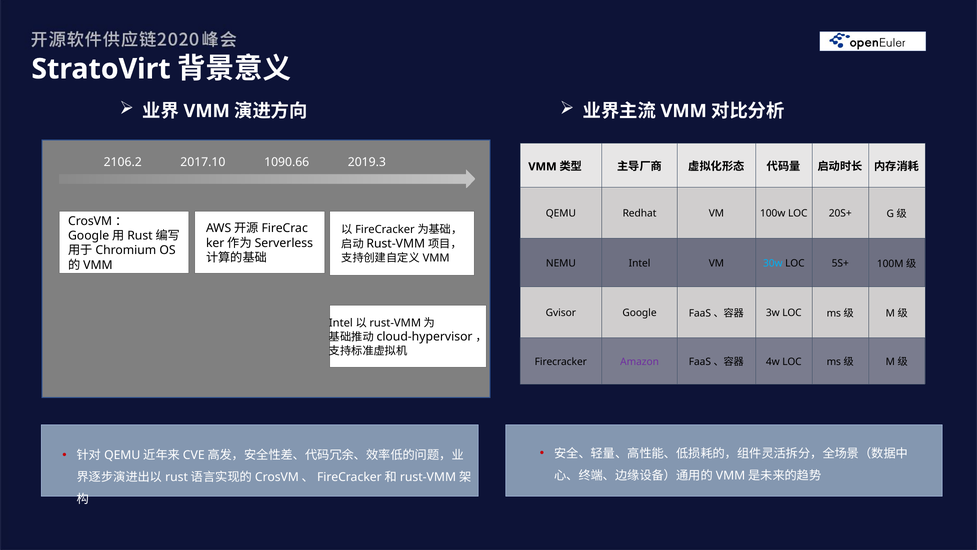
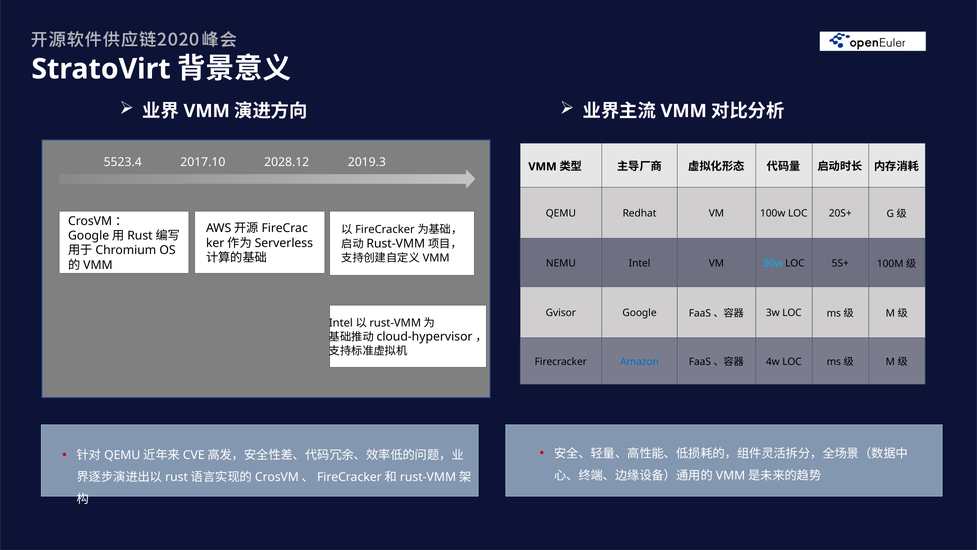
2106.2: 2106.2 -> 5523.4
1090.66: 1090.66 -> 2028.12
Amazon colour: purple -> blue
